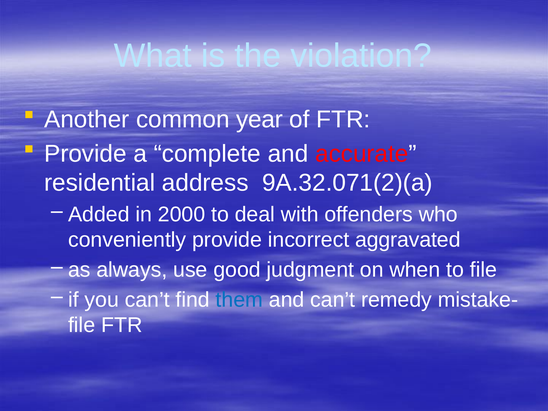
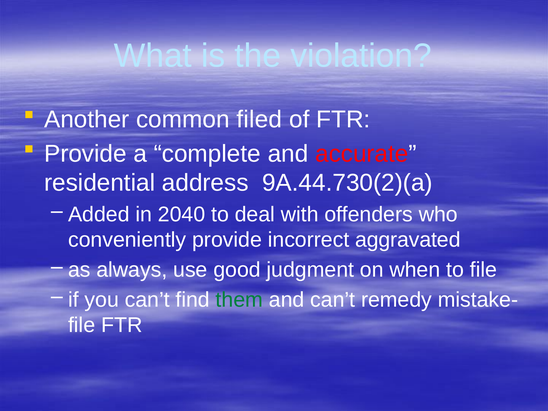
year: year -> filed
9A.32.071(2)(a: 9A.32.071(2)(a -> 9A.44.730(2)(a
2000: 2000 -> 2040
them colour: blue -> green
